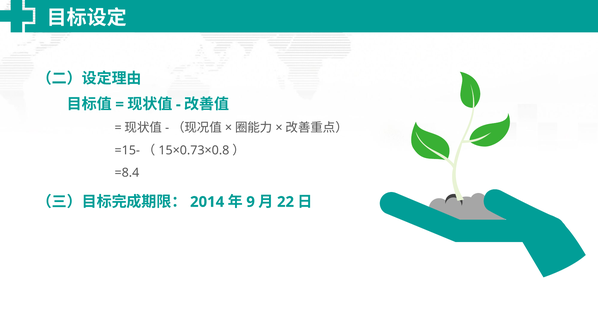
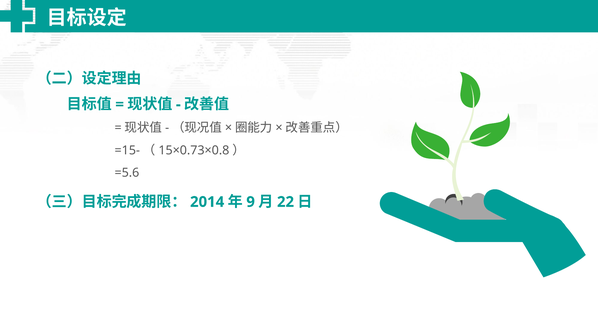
=8.4: =8.4 -> =5.6
